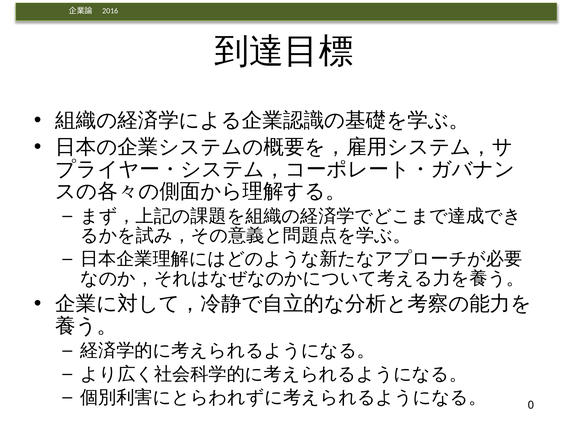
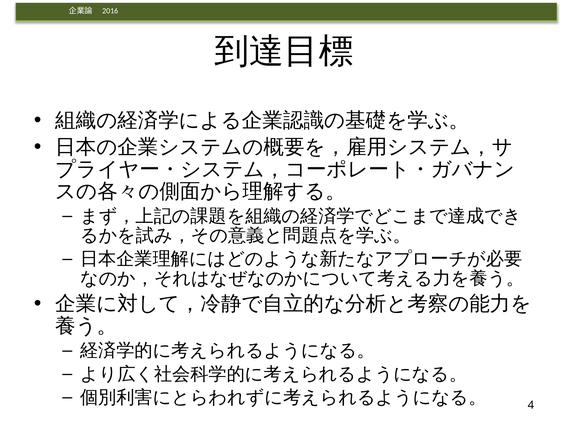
0: 0 -> 4
